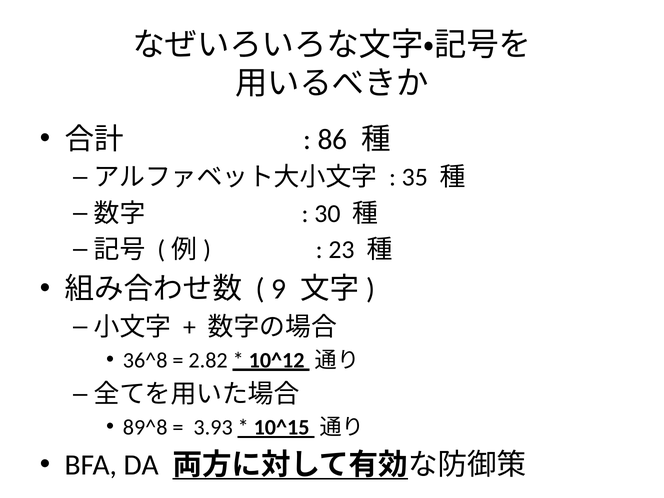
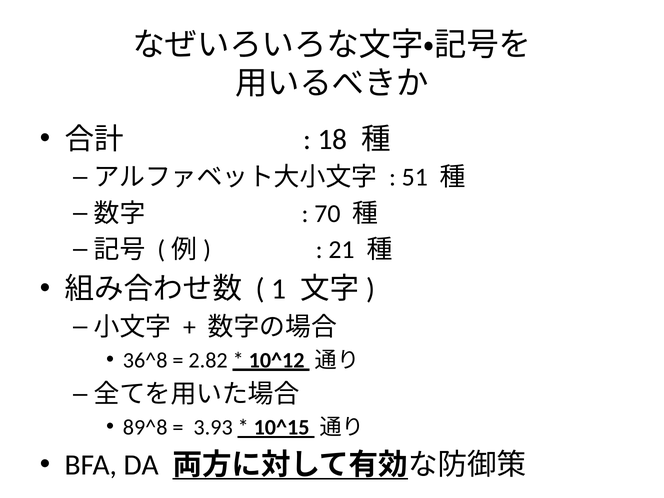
86: 86 -> 18
35: 35 -> 51
30: 30 -> 70
23: 23 -> 21
9: 9 -> 1
